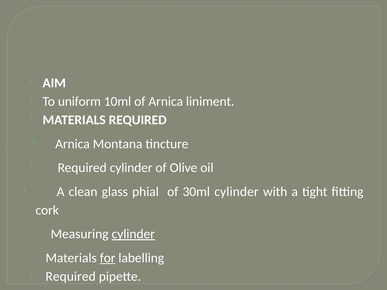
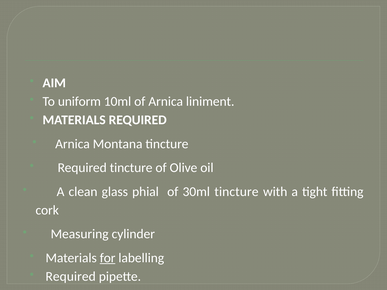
Required cylinder: cylinder -> tincture
30ml cylinder: cylinder -> tincture
cylinder at (133, 234) underline: present -> none
